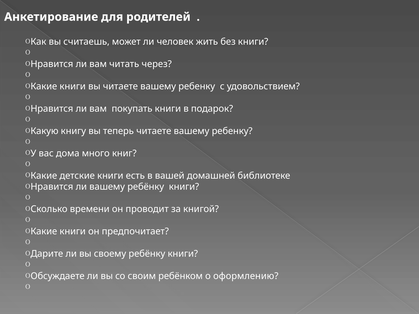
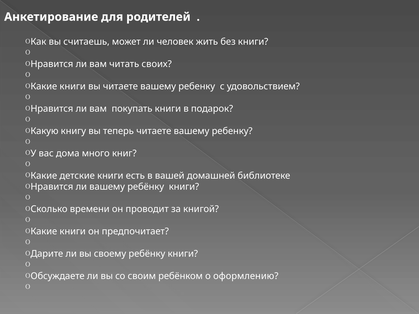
через: через -> своих
